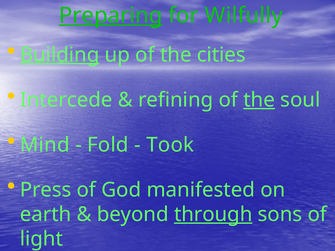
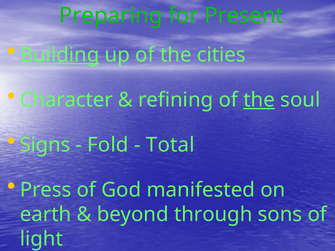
Preparing underline: present -> none
Wilfully: Wilfully -> Present
Intercede: Intercede -> Character
Mind: Mind -> Signs
Took: Took -> Total
through underline: present -> none
